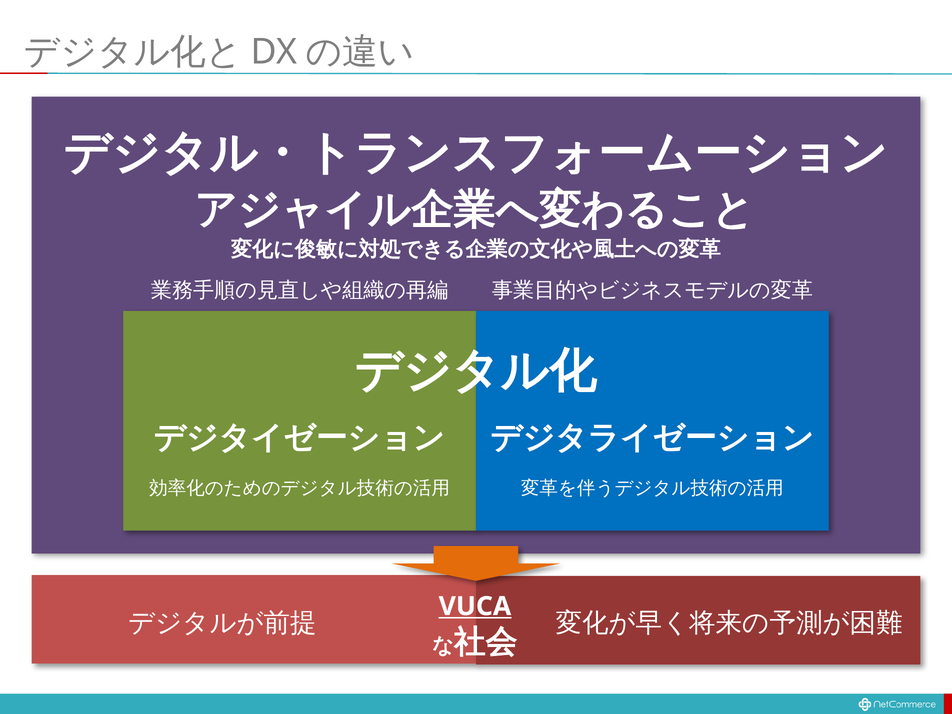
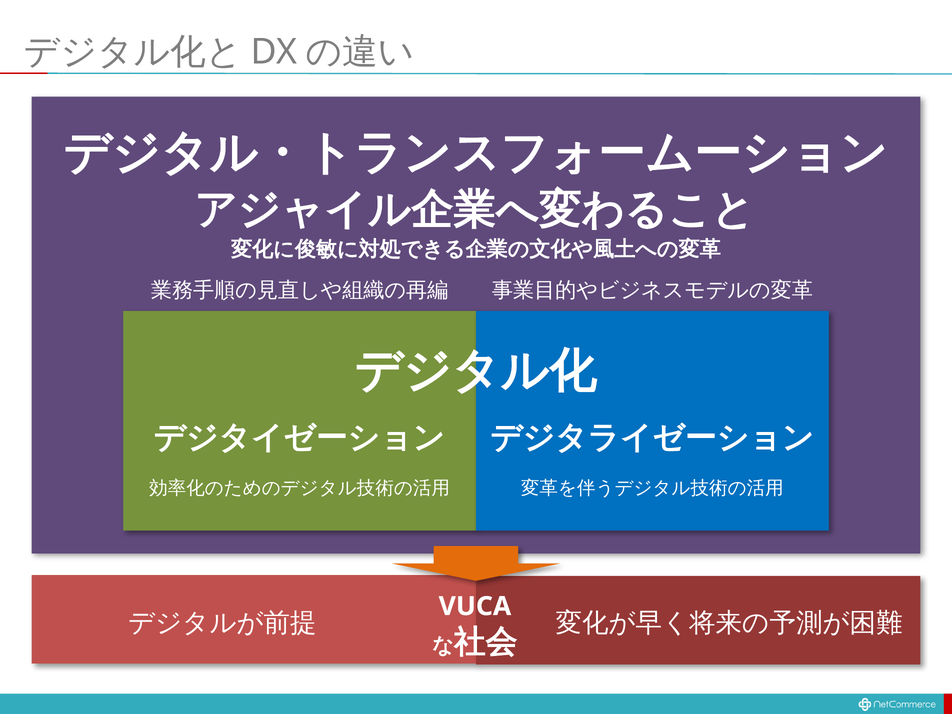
VUCA underline: present -> none
